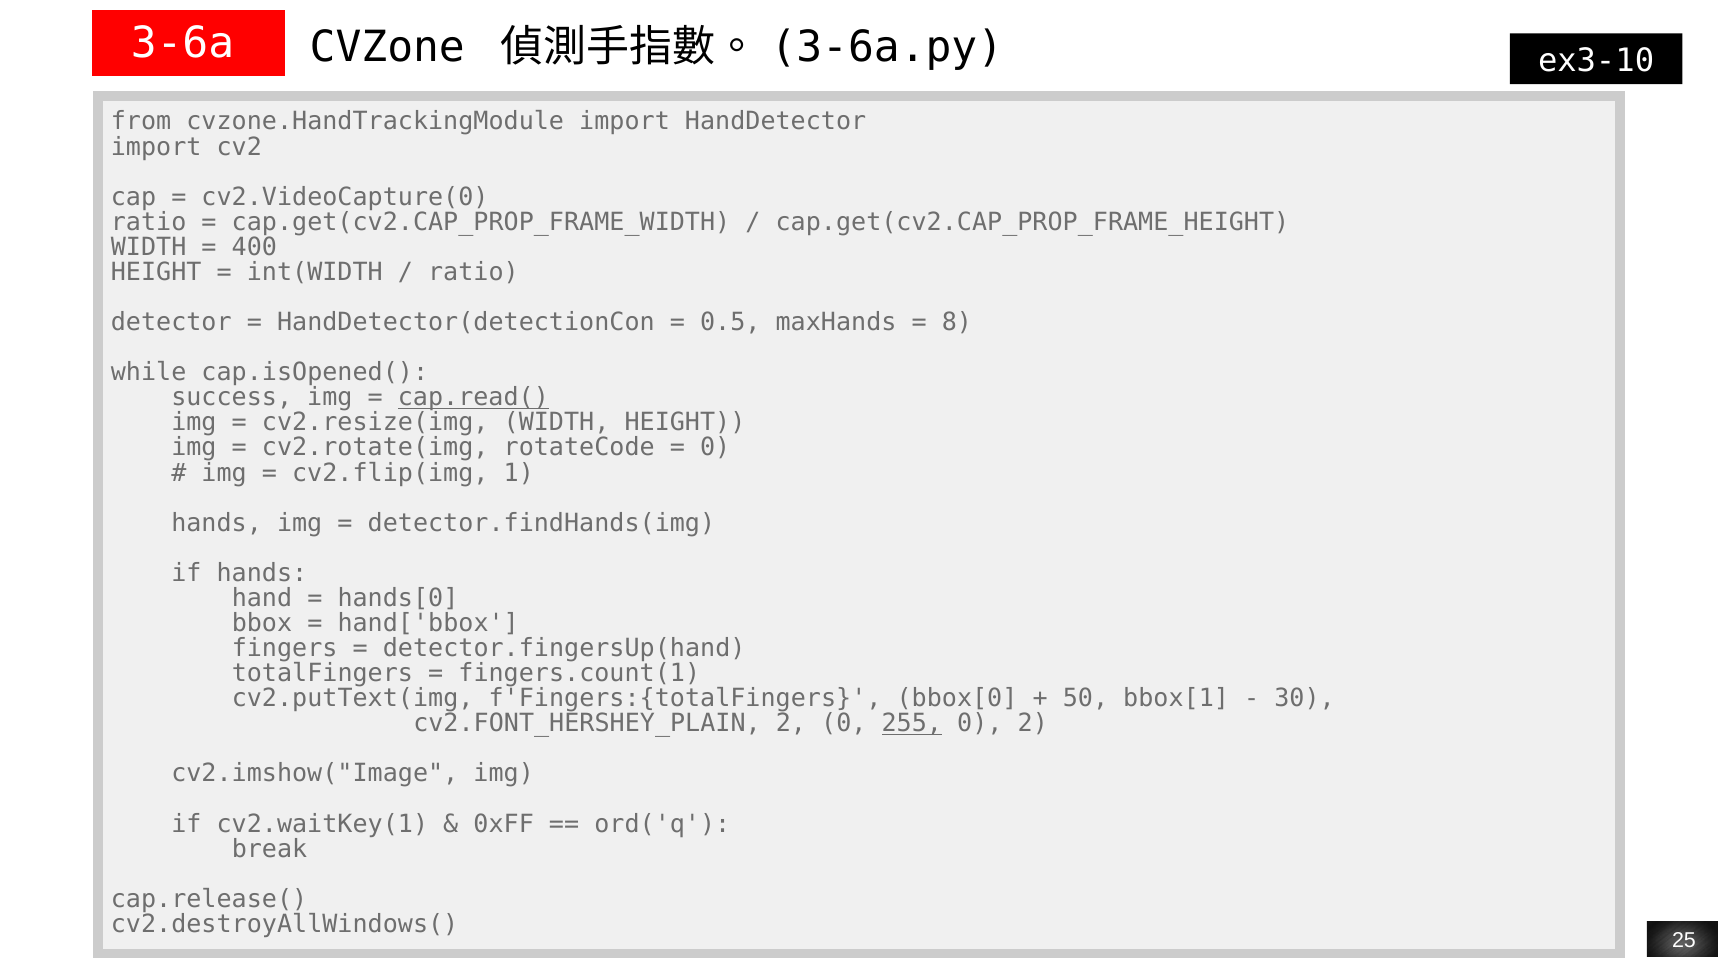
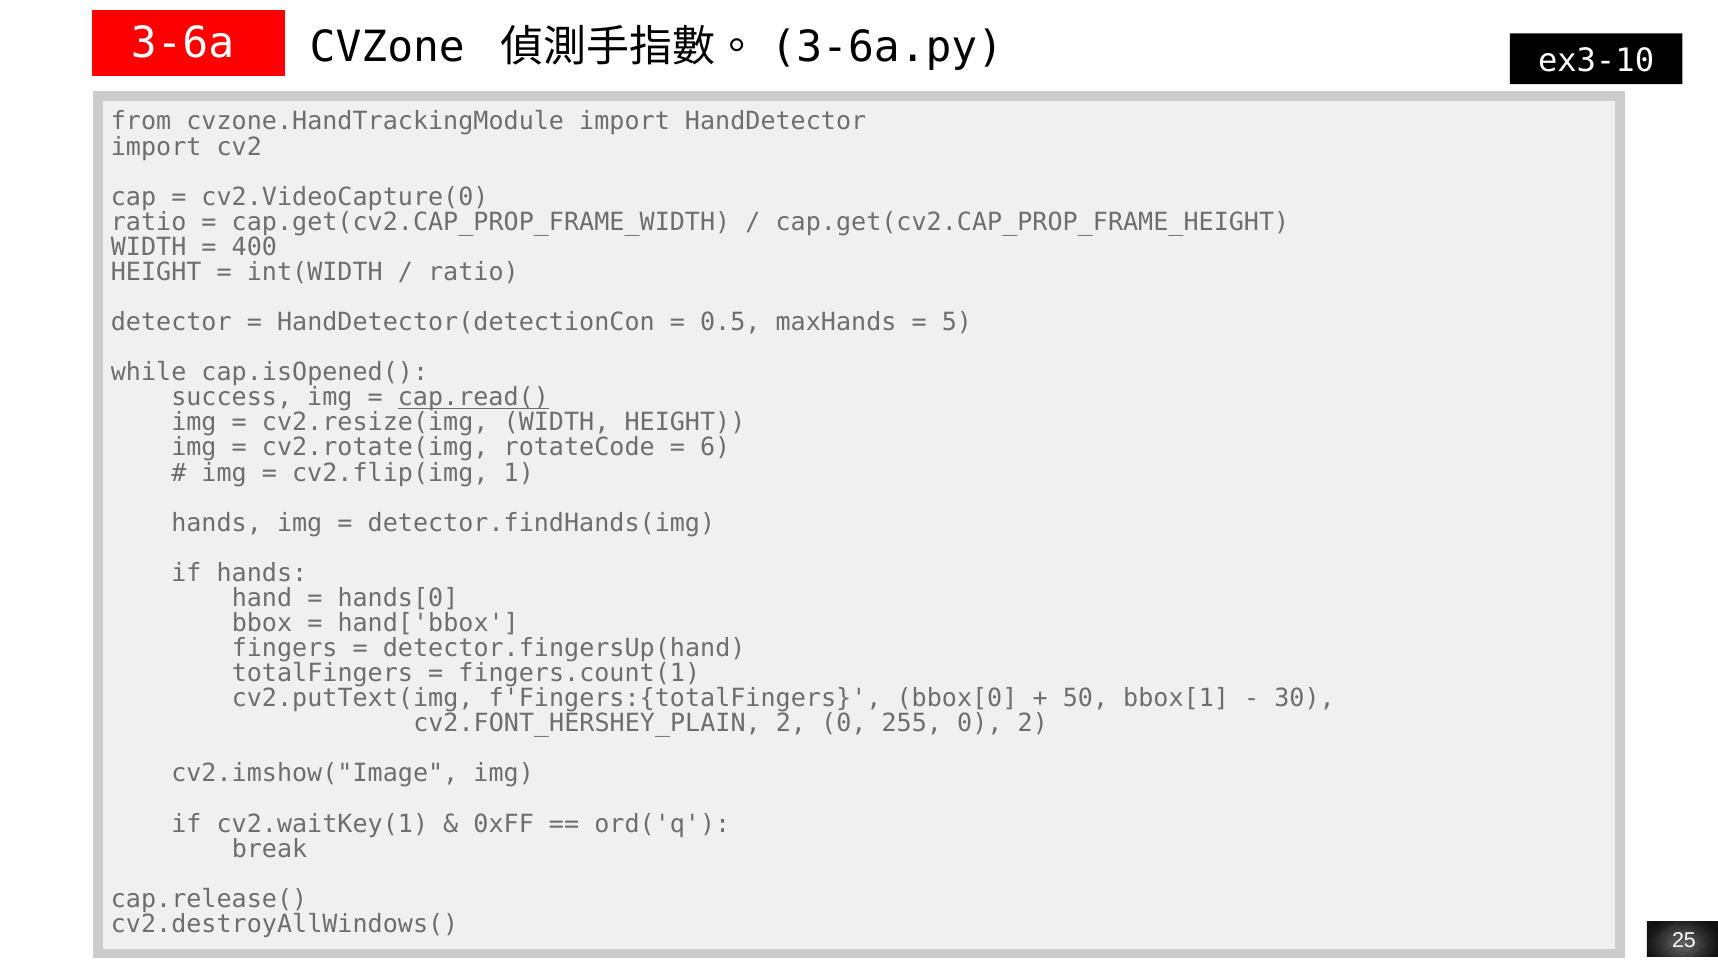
8: 8 -> 5
0 at (715, 447): 0 -> 6
255 underline: present -> none
